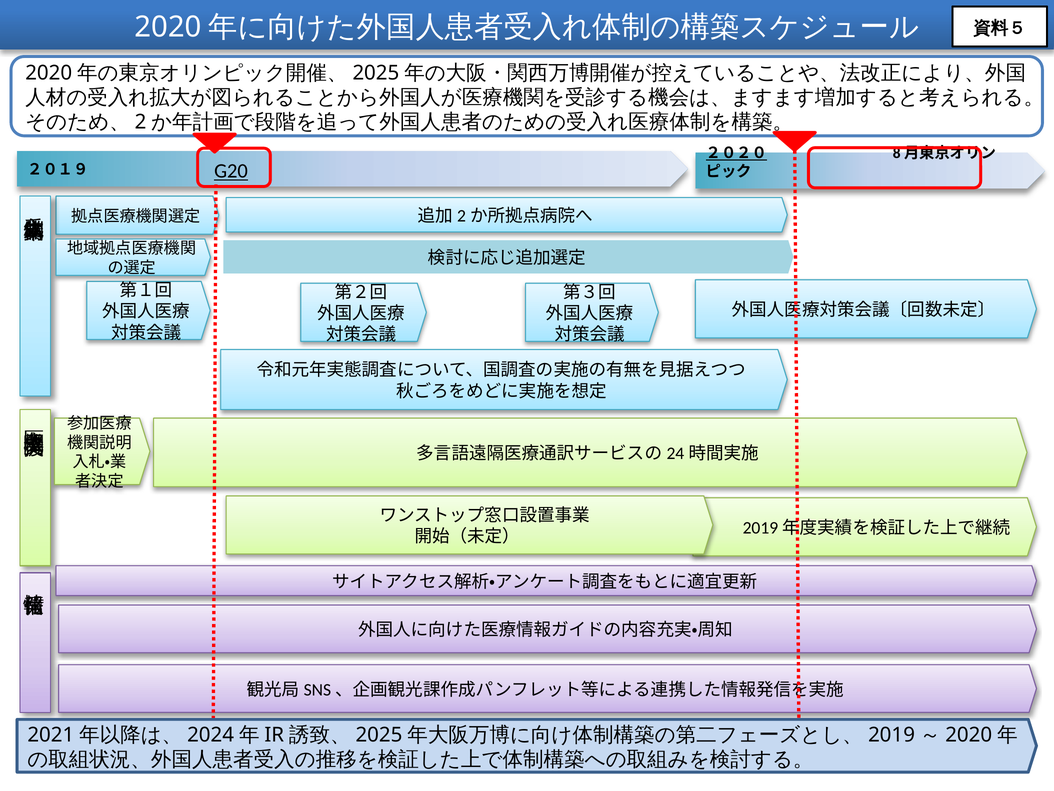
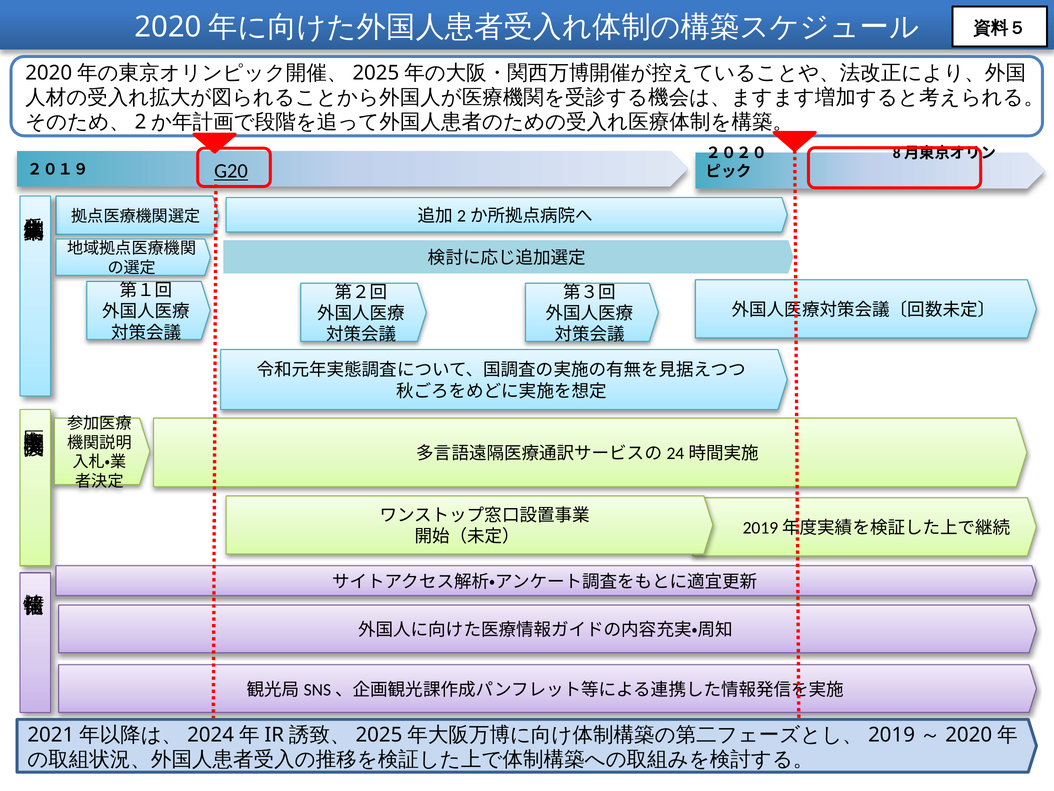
２０２０ underline: present -> none
